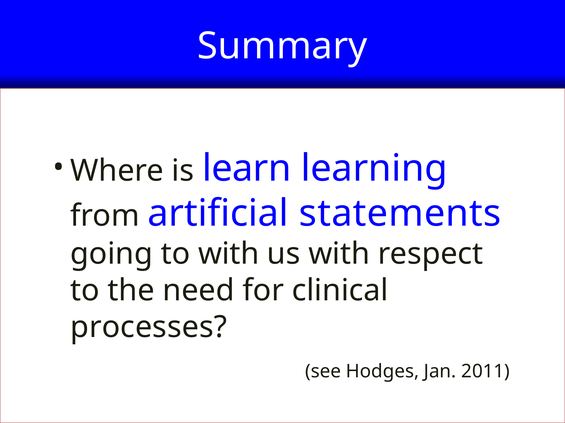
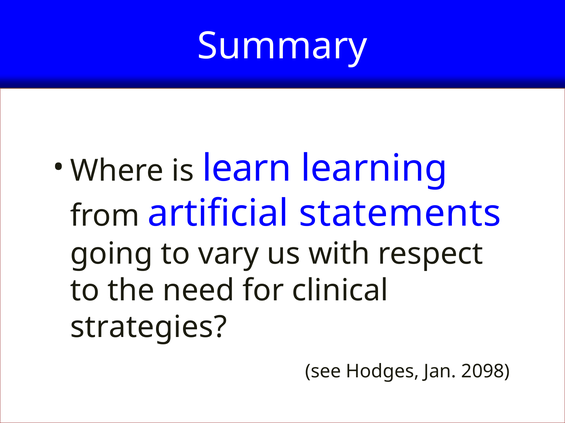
to with: with -> vary
processes: processes -> strategies
2011: 2011 -> 2098
